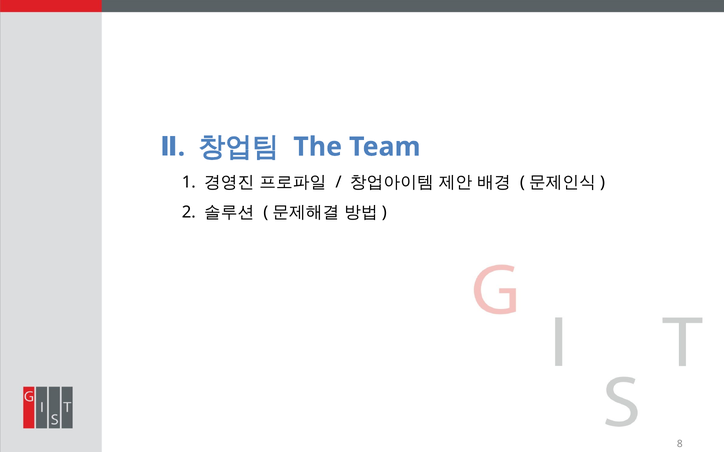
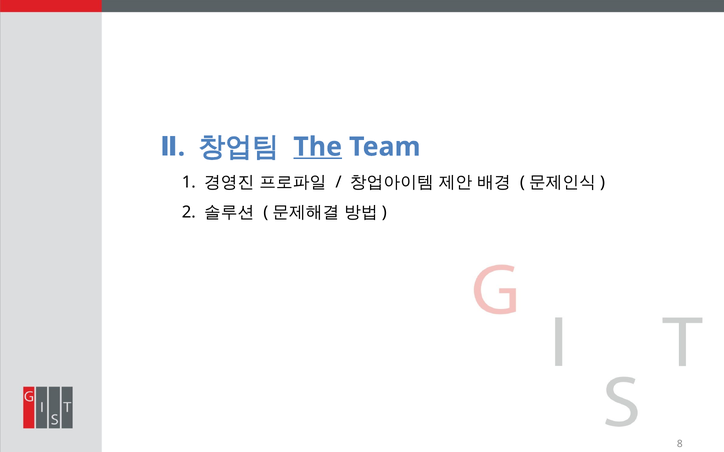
The underline: none -> present
